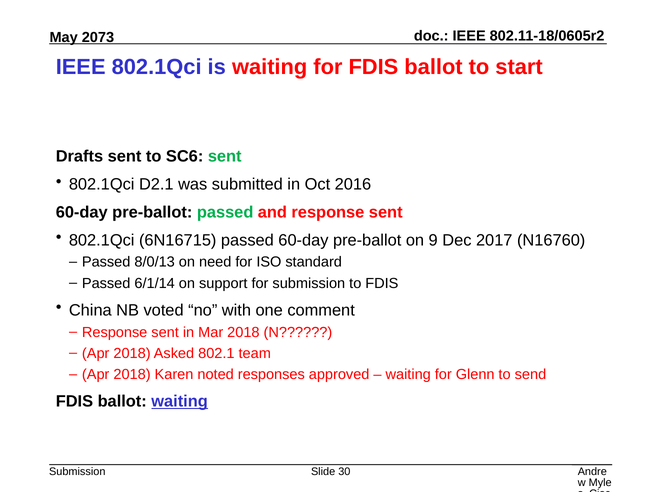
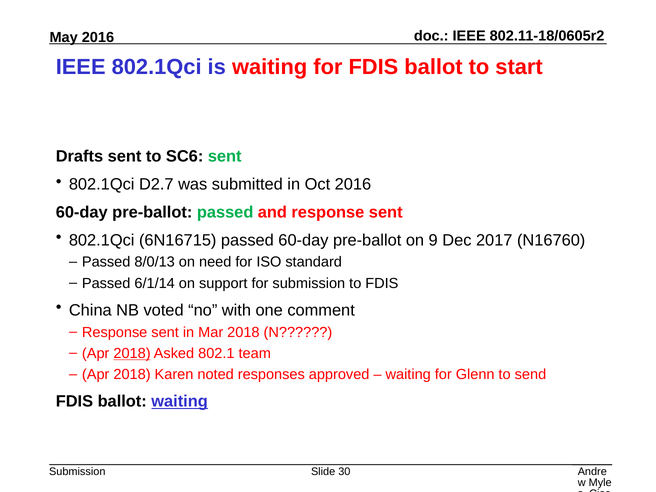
2073 at (98, 37): 2073 -> 2016
D2.1: D2.1 -> D2.7
2018 at (132, 353) underline: none -> present
